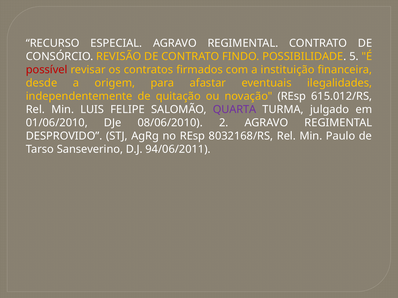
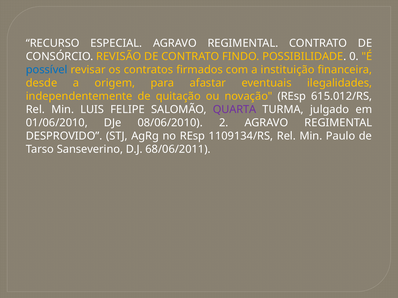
5: 5 -> 0
possível colour: red -> blue
8032168/RS: 8032168/RS -> 1109134/RS
94/06/2011: 94/06/2011 -> 68/06/2011
